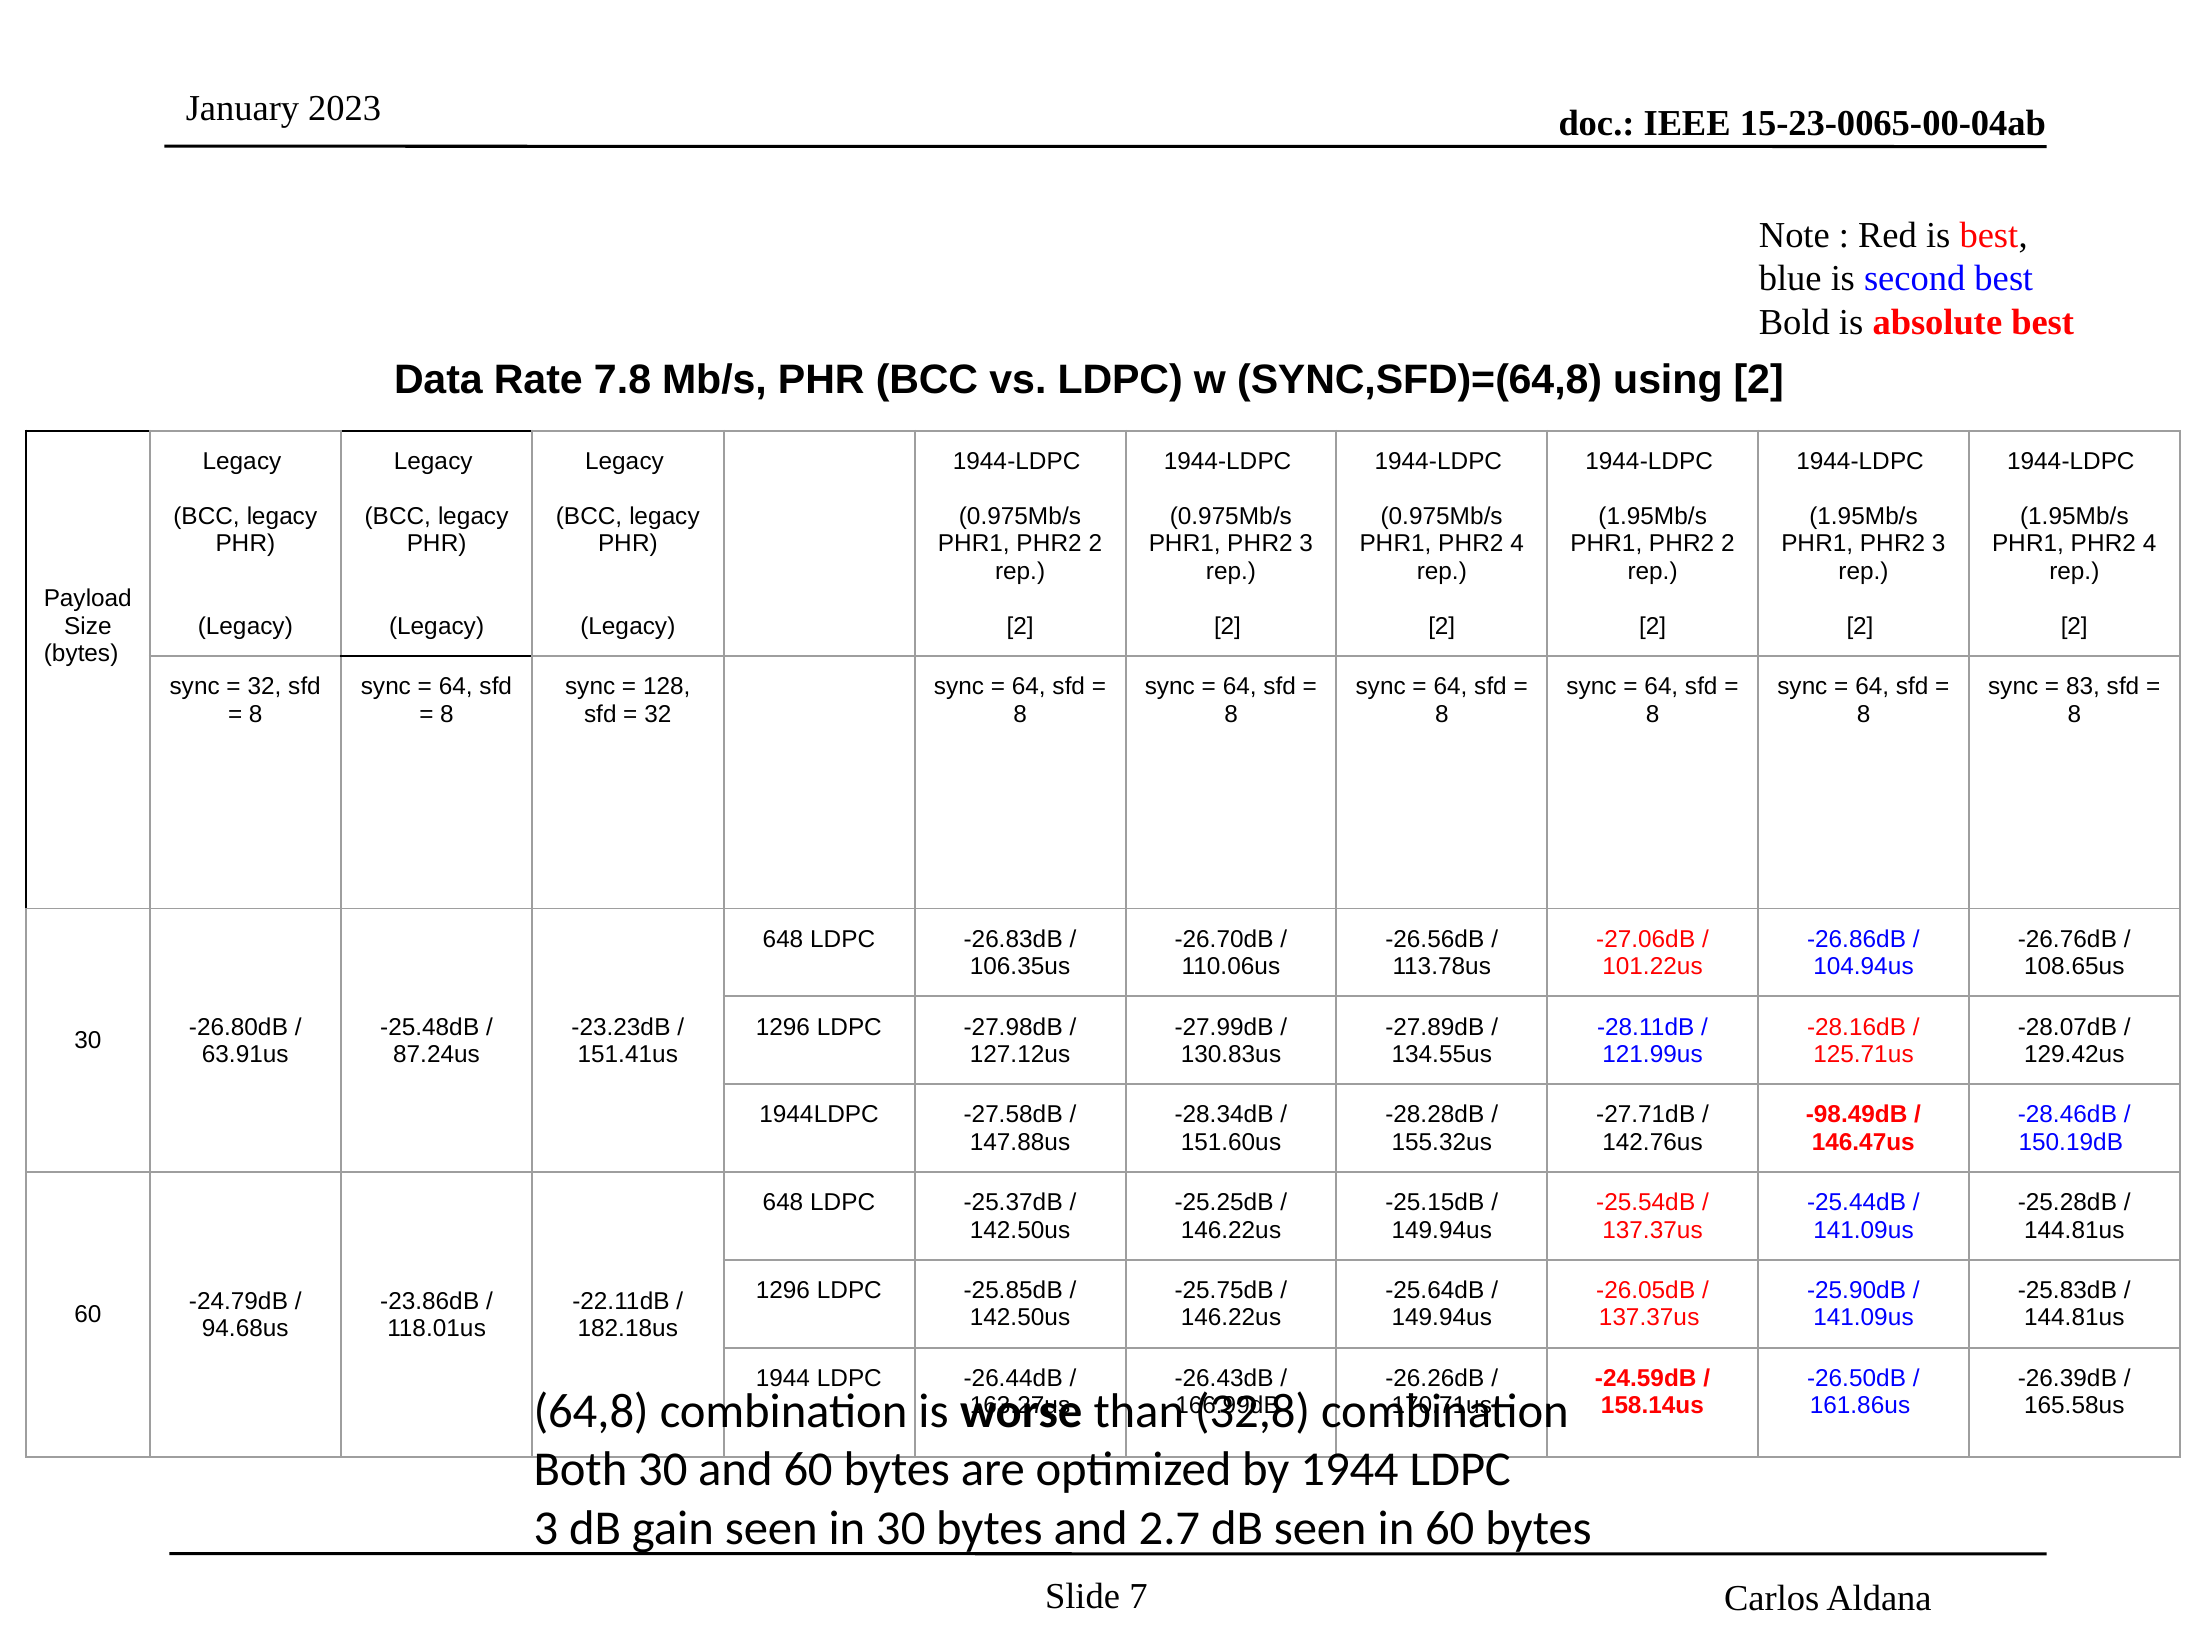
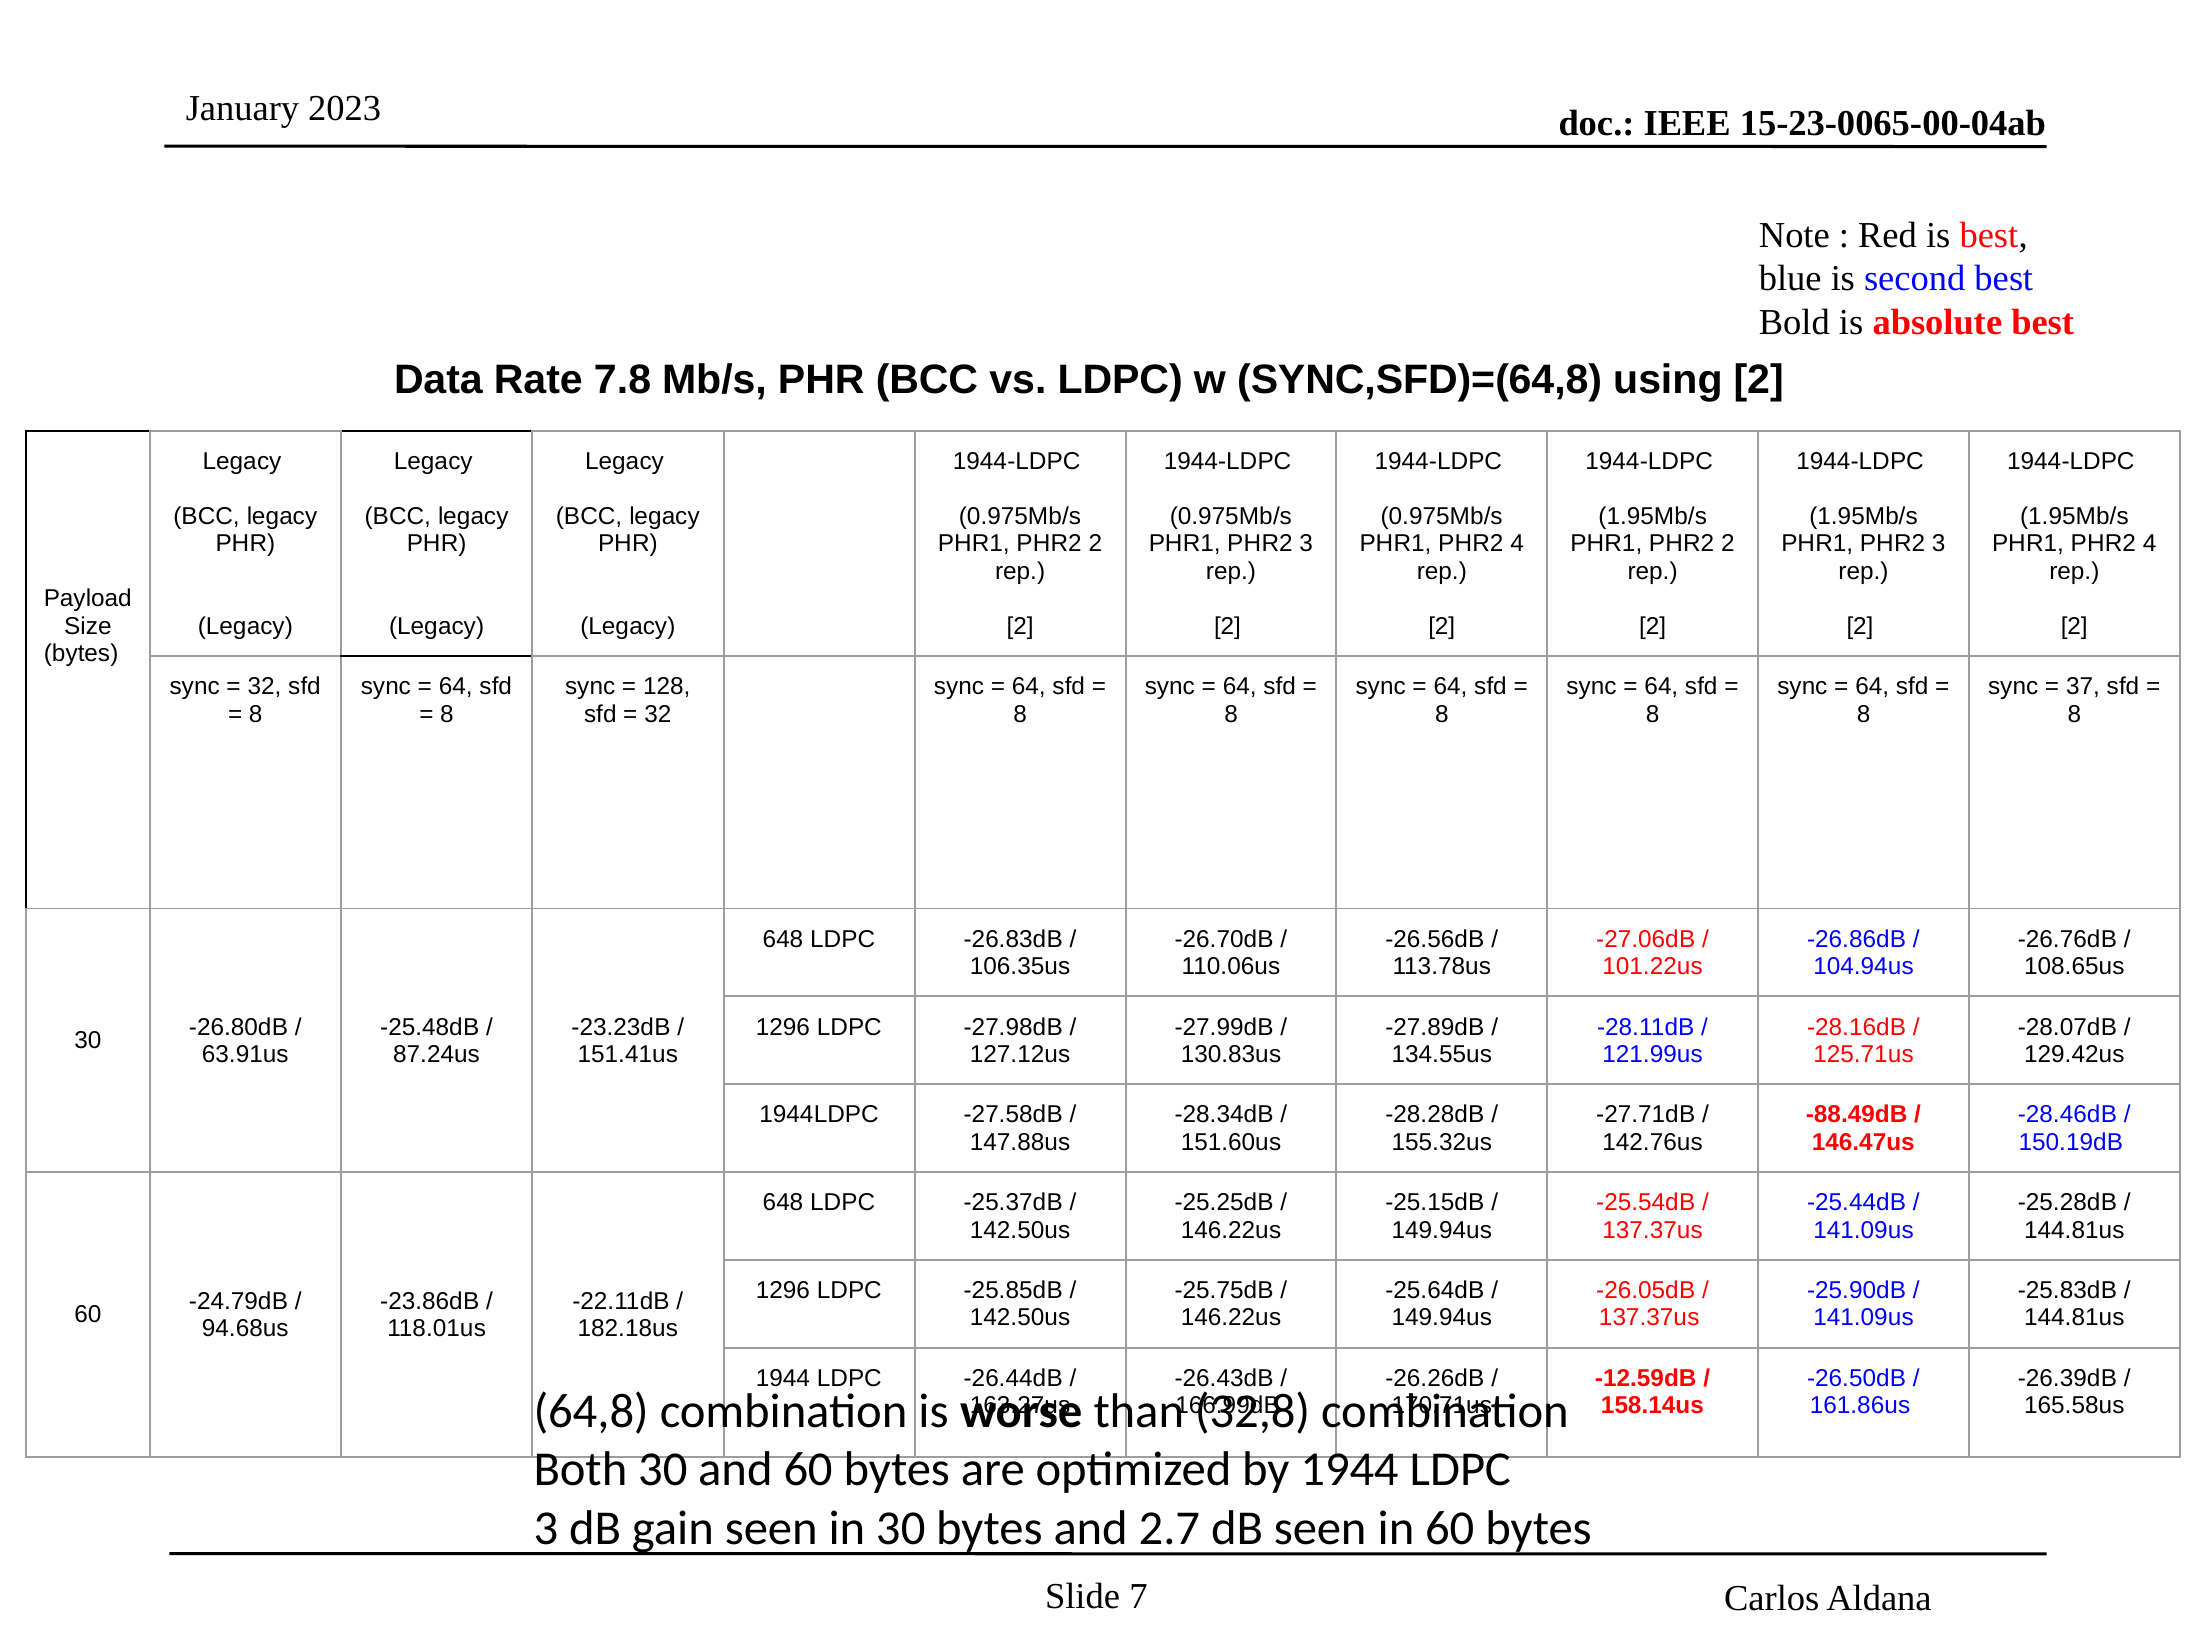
83: 83 -> 37
-98.49dB: -98.49dB -> -88.49dB
-24.59dB: -24.59dB -> -12.59dB
